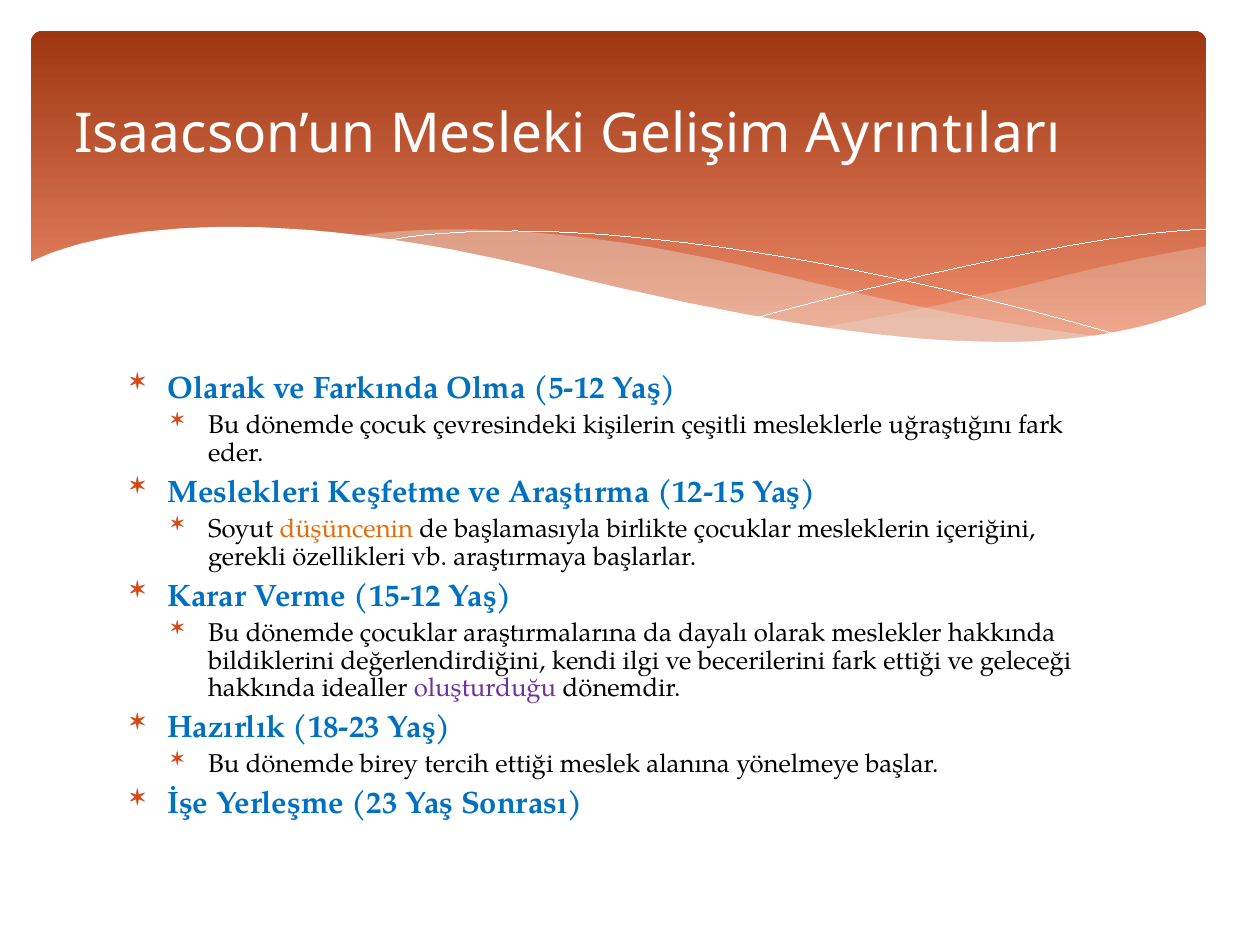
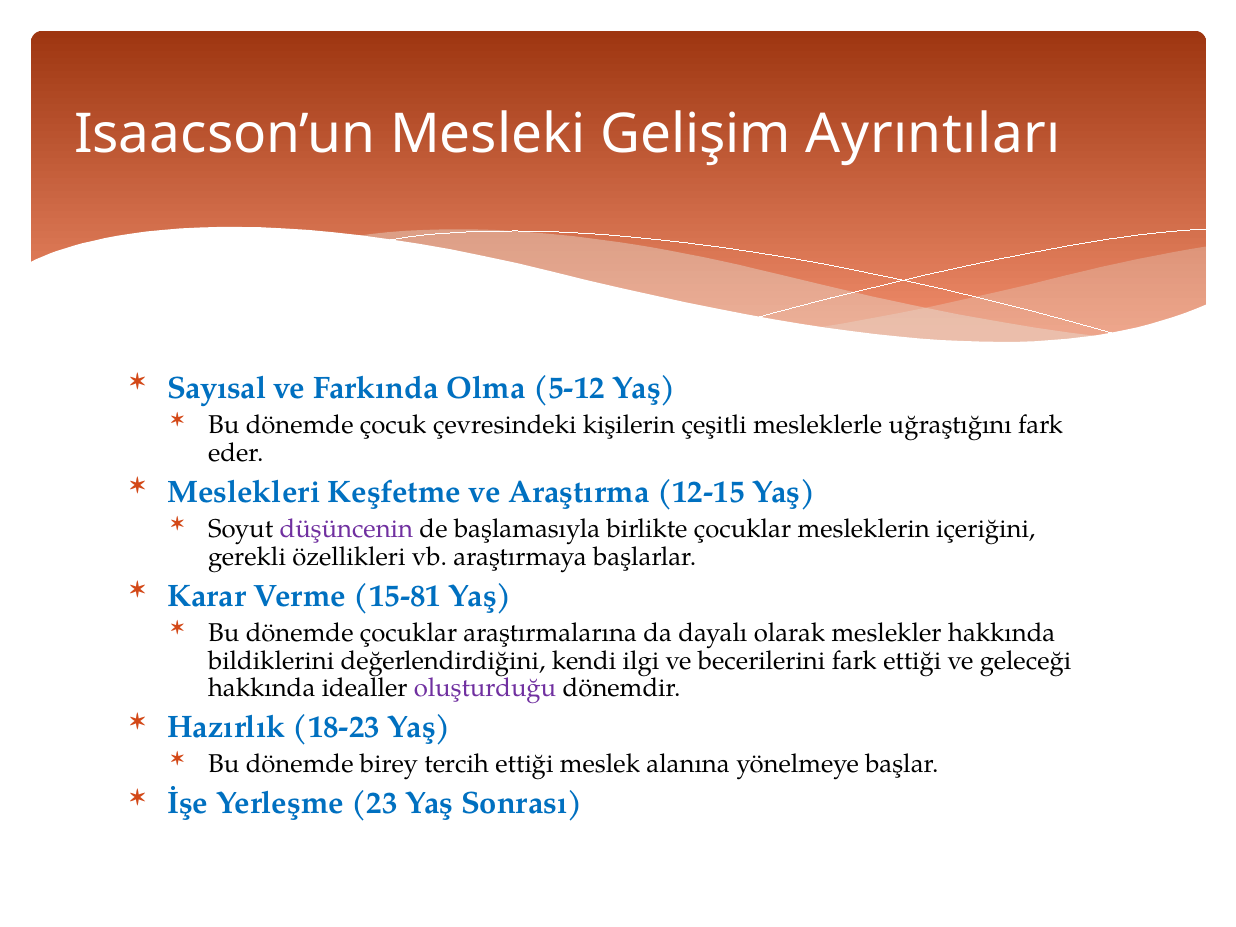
Olarak at (217, 389): Olarak -> Sayısal
düşüncenin colour: orange -> purple
15-12: 15-12 -> 15-81
